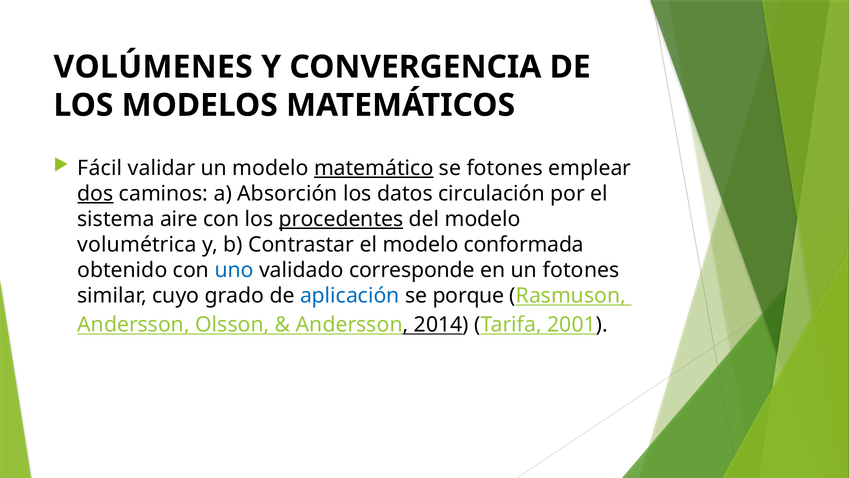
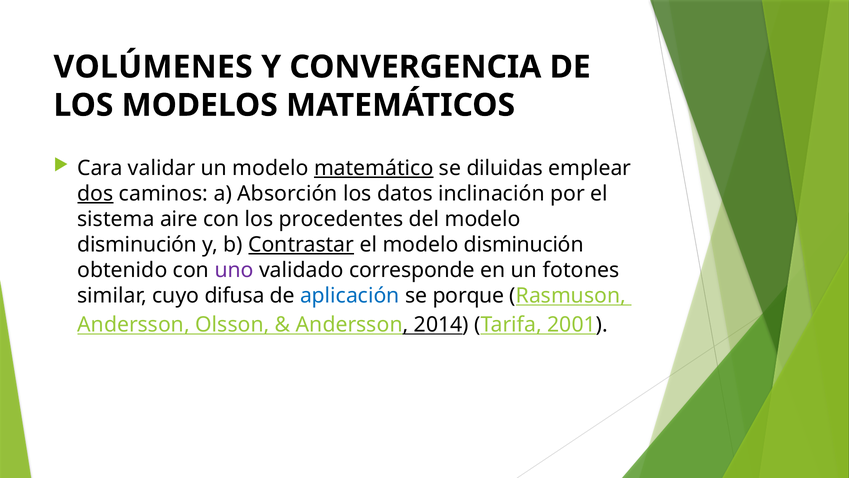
Fácil: Fácil -> Cara
se fotones: fotones -> diluidas
circulación: circulación -> inclinación
procedentes underline: present -> none
volumétrica at (137, 244): volumétrica -> disminución
Contrastar underline: none -> present
el modelo conformada: conformada -> disminución
uno colour: blue -> purple
grado: grado -> difusa
